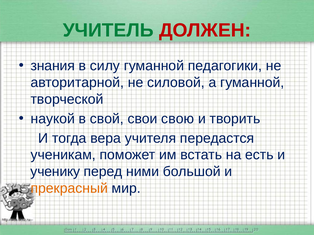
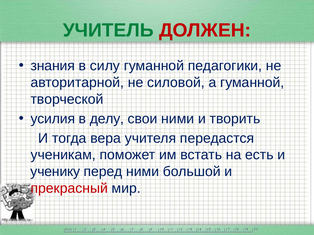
наукой: наукой -> усилия
свой: свой -> делу
свои свою: свою -> ними
прекрасный colour: orange -> red
